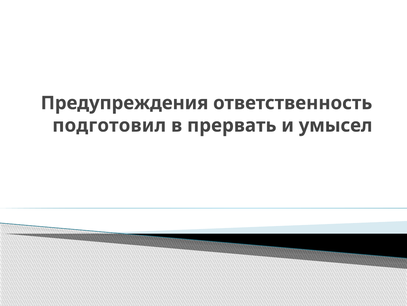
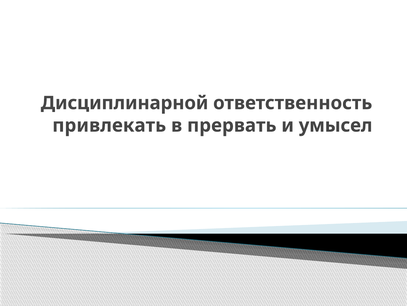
Предупреждения: Предупреждения -> Дисциплинарной
подготовил: подготовил -> привлекать
